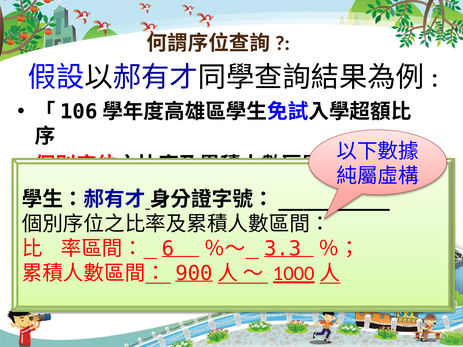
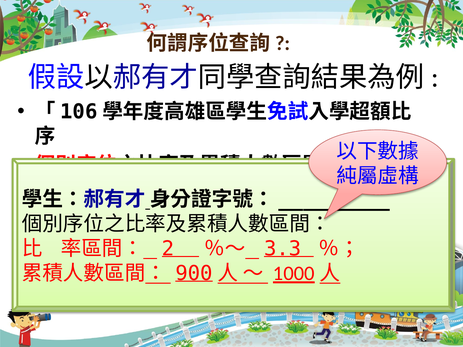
6: 6 -> 2
